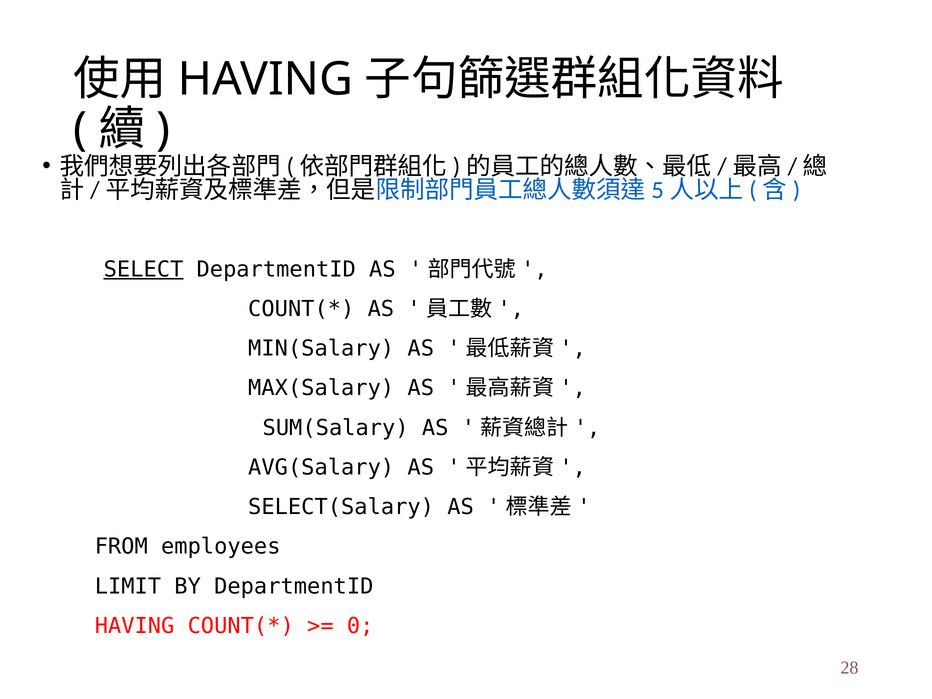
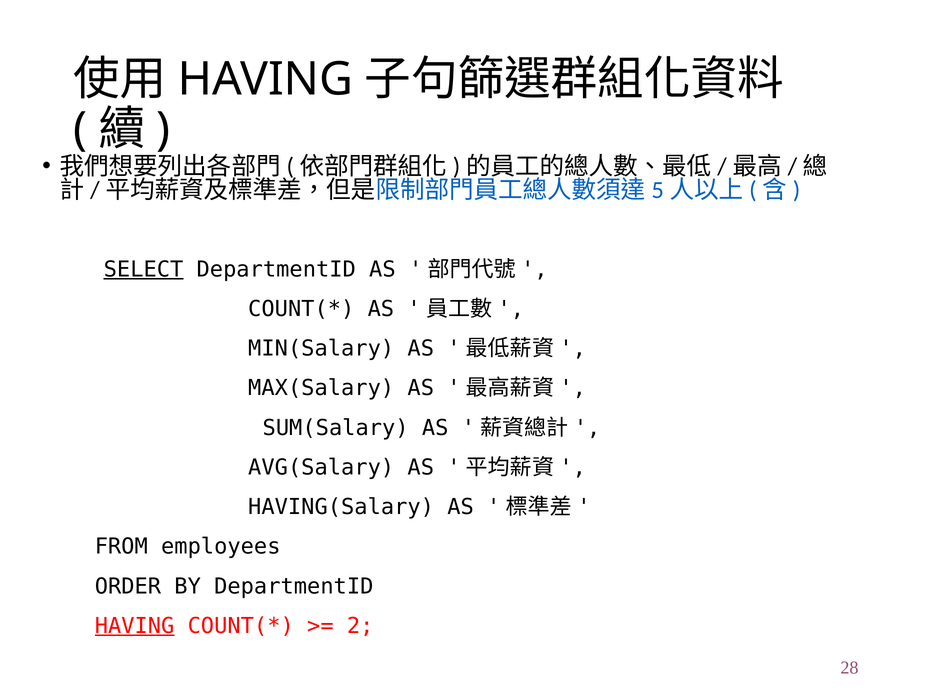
SELECT(Salary: SELECT(Salary -> HAVING(Salary
LIMIT: LIMIT -> ORDER
HAVING at (135, 626) underline: none -> present
0: 0 -> 2
